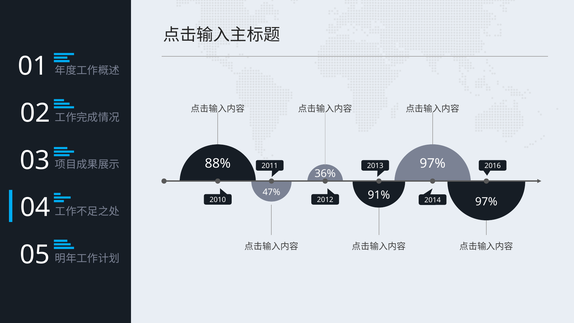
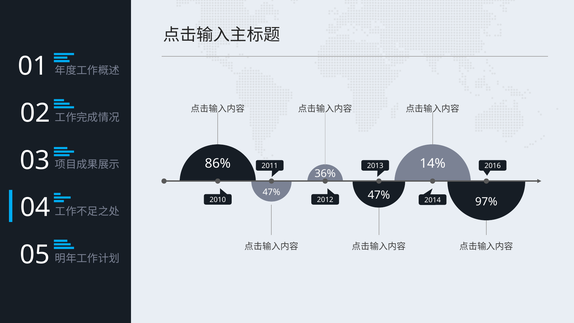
88%: 88% -> 86%
97% at (433, 164): 97% -> 14%
47% 91%: 91% -> 47%
